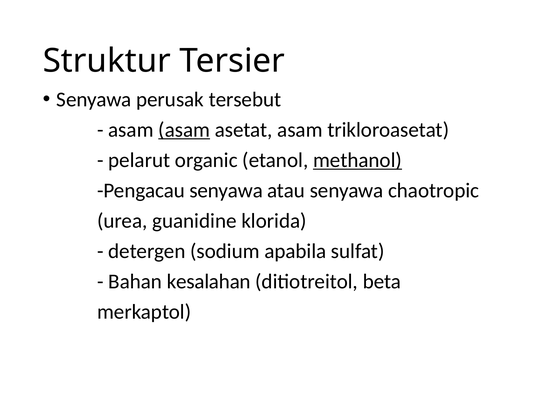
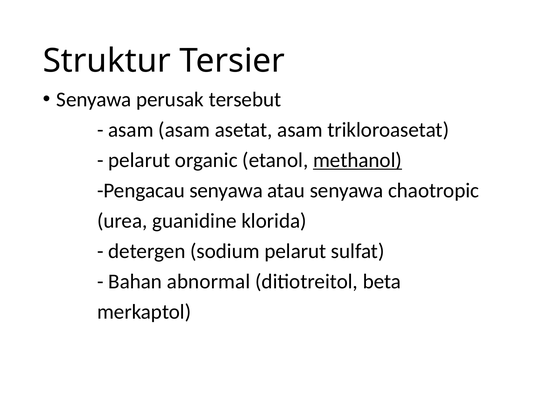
asam at (184, 130) underline: present -> none
sodium apabila: apabila -> pelarut
kesalahan: kesalahan -> abnormal
